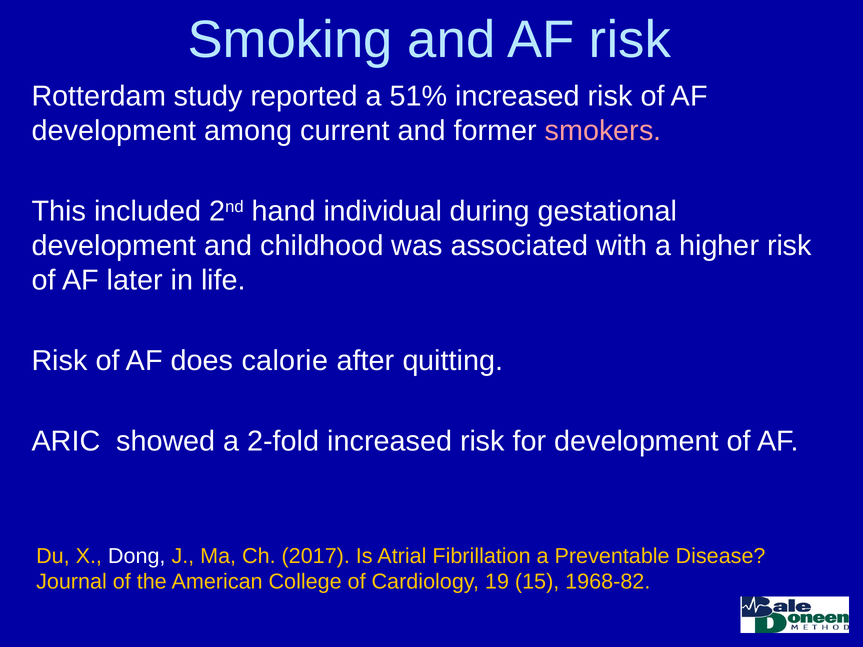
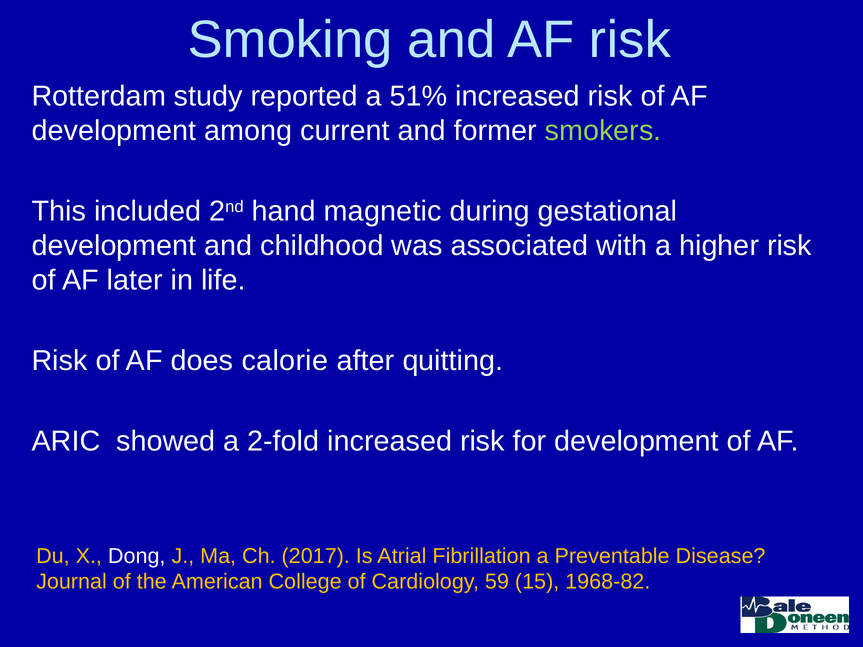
smokers colour: pink -> light green
individual: individual -> magnetic
19: 19 -> 59
